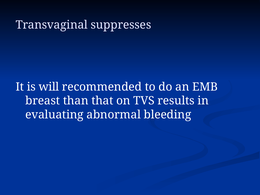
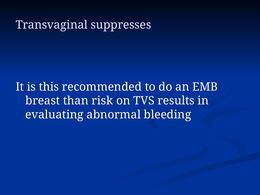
will: will -> this
that: that -> risk
